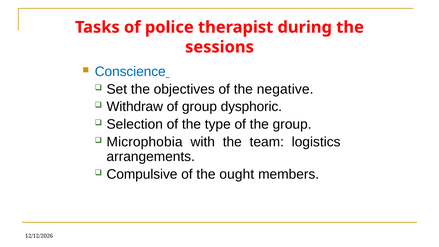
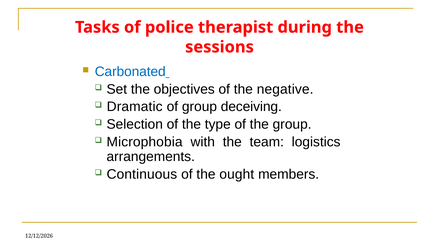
Conscience: Conscience -> Carbonated
Withdraw: Withdraw -> Dramatic
dysphoric: dysphoric -> deceiving
Compulsive: Compulsive -> Continuous
